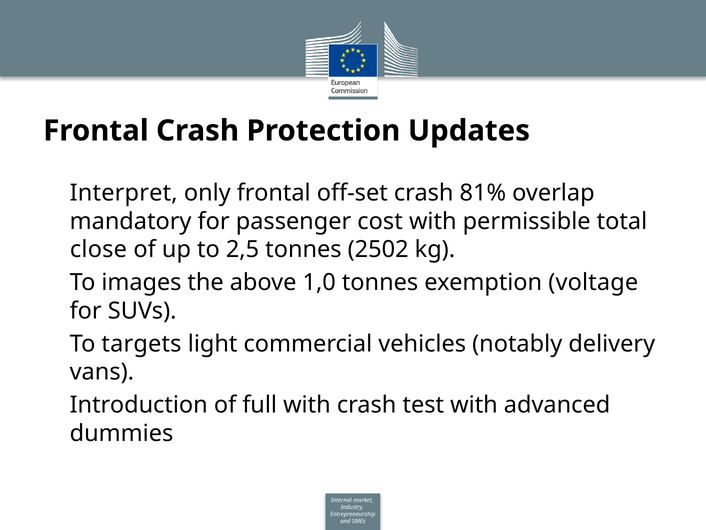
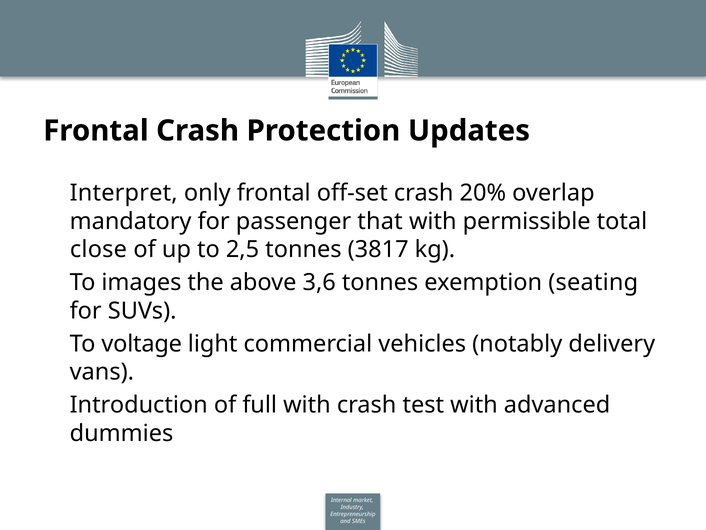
81%: 81% -> 20%
cost: cost -> that
2502: 2502 -> 3817
1,0: 1,0 -> 3,6
voltage: voltage -> seating
targets: targets -> voltage
